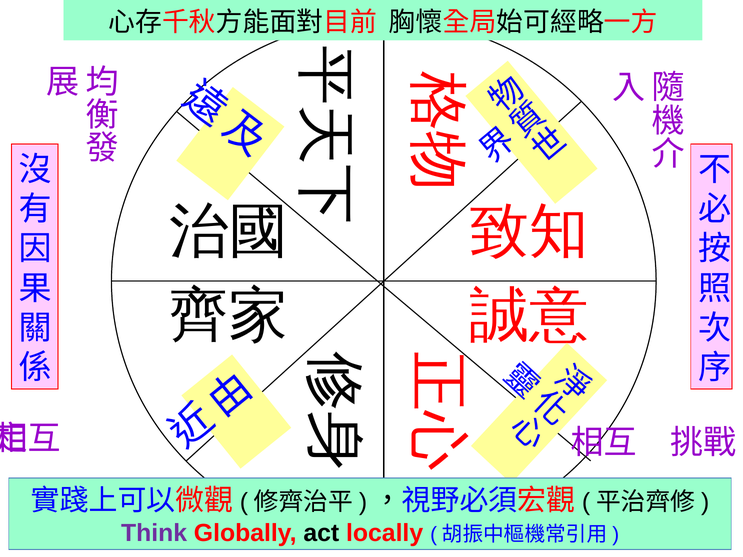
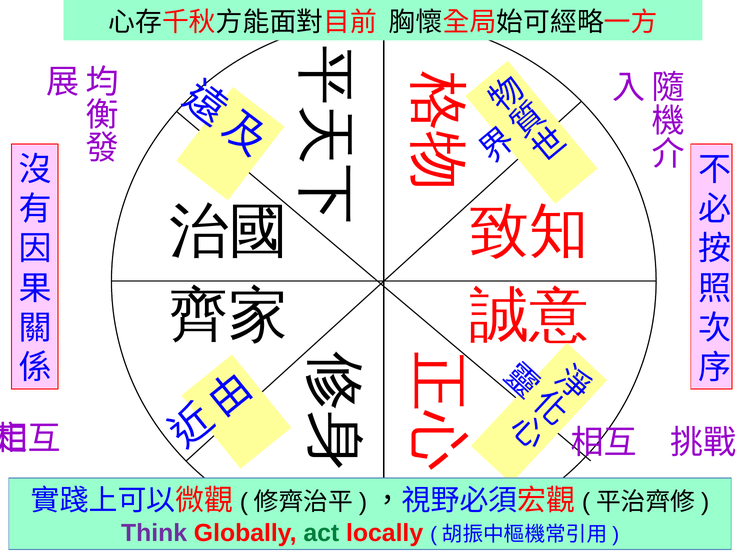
act colour: black -> green
